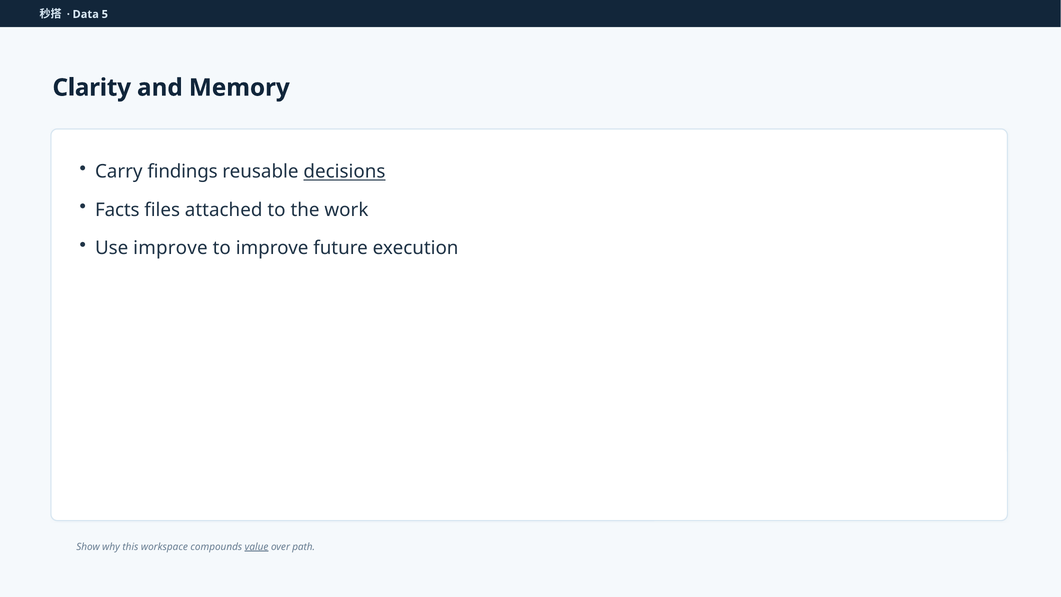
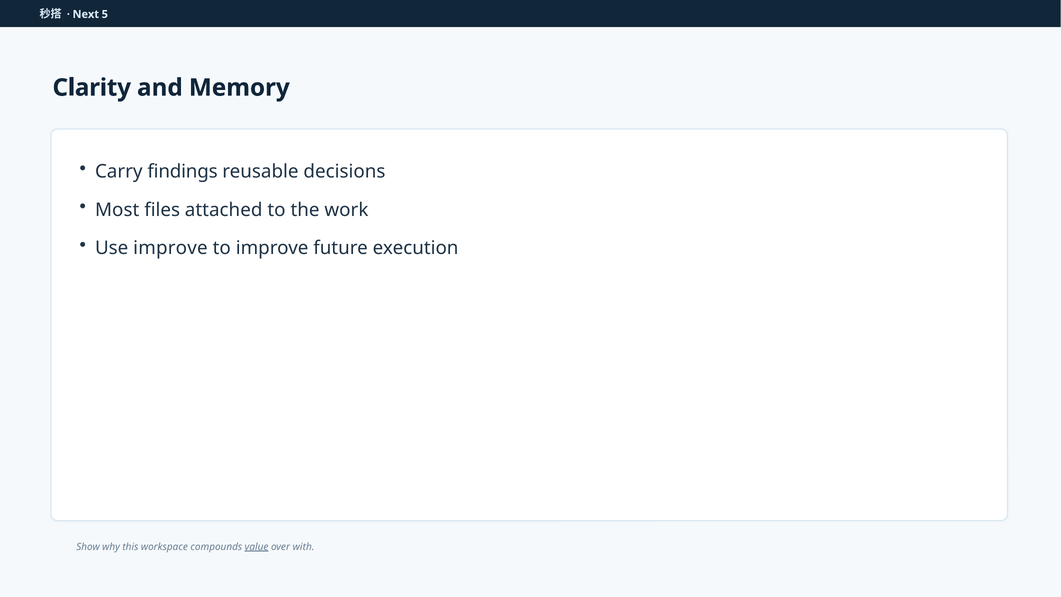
Data: Data -> Next
decisions underline: present -> none
Facts: Facts -> Most
path: path -> with
